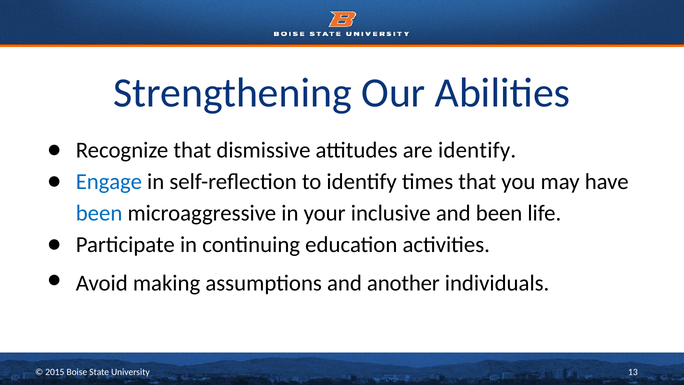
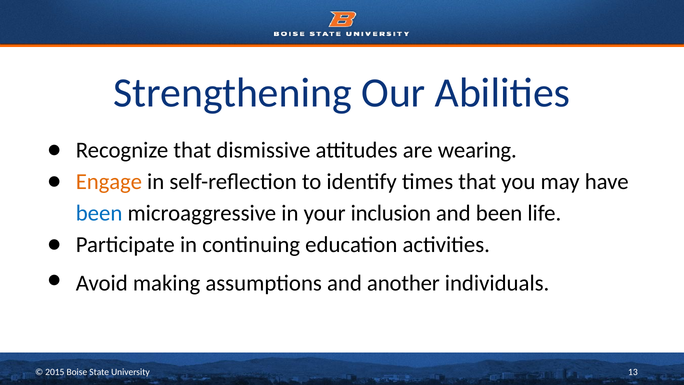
are identify: identify -> wearing
Engage colour: blue -> orange
inclusive: inclusive -> inclusion
